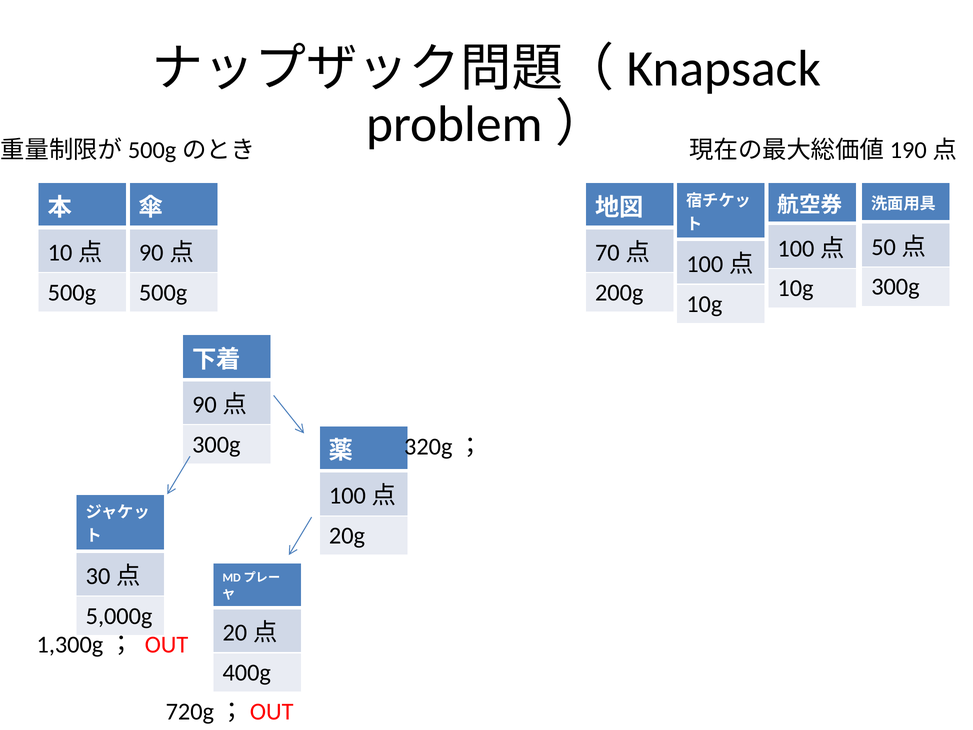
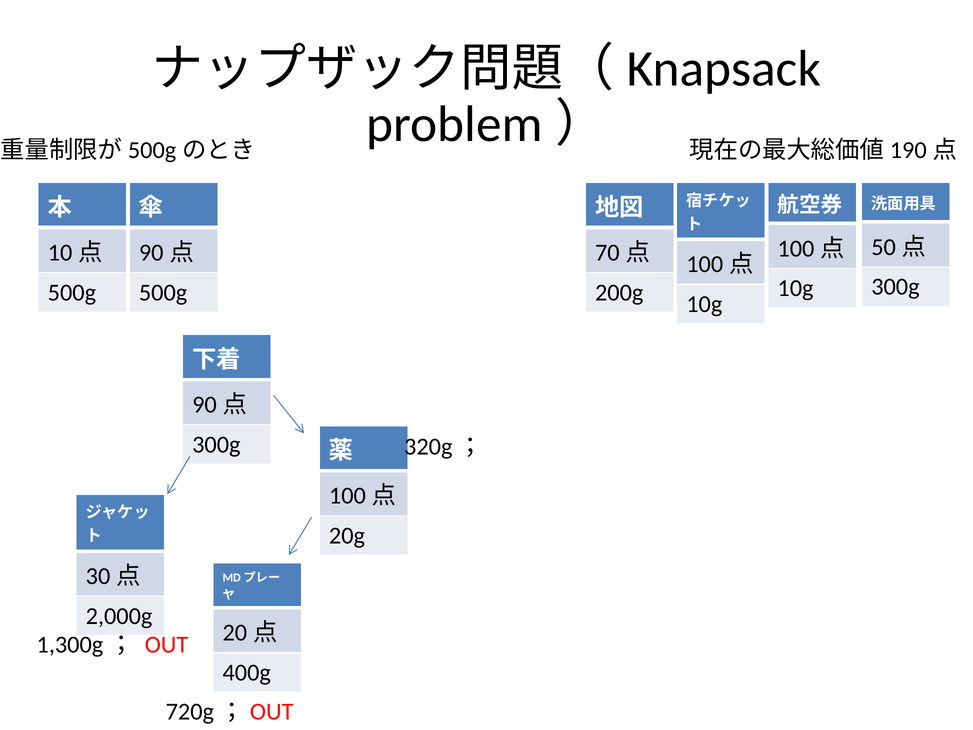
5,000g: 5,000g -> 2,000g
